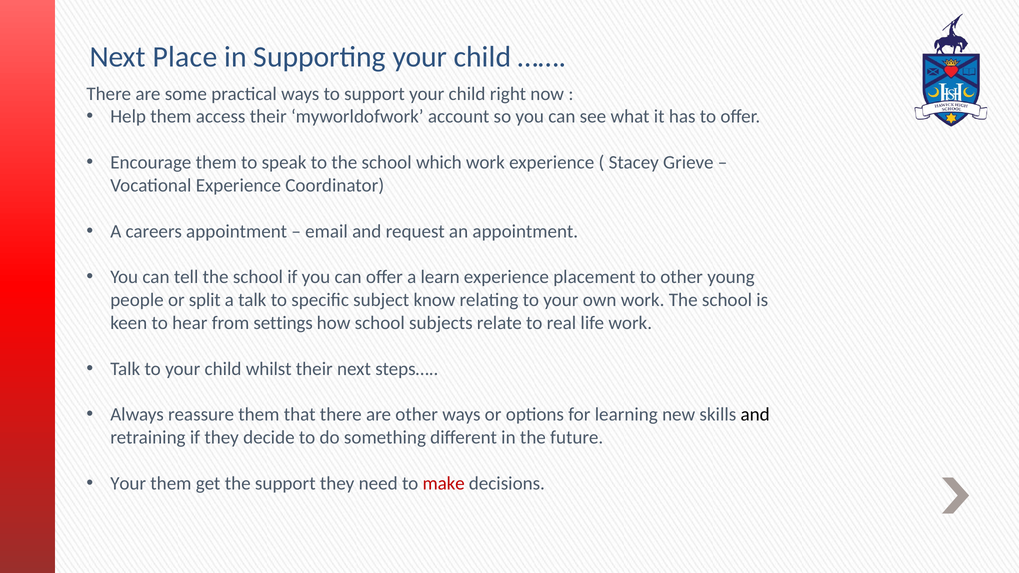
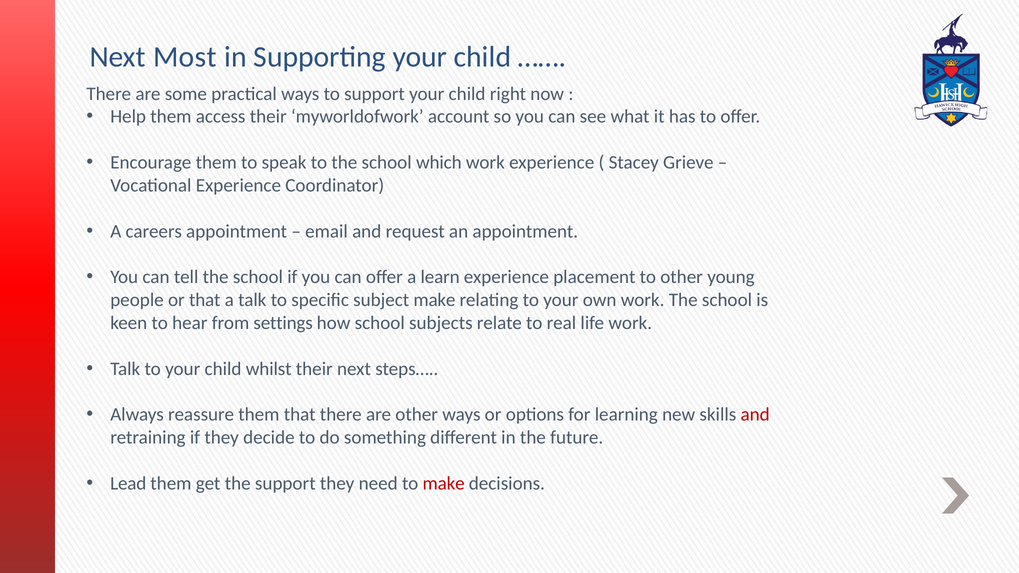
Place: Place -> Most
or split: split -> that
subject know: know -> make
and at (755, 415) colour: black -> red
Your at (128, 484): Your -> Lead
